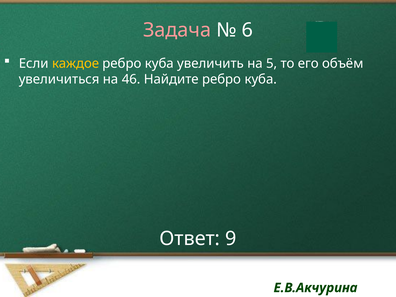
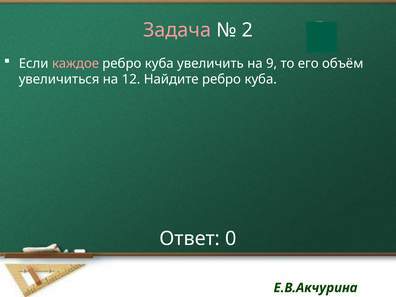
6: 6 -> 2
каждое colour: yellow -> pink
5: 5 -> 9
46: 46 -> 12
9: 9 -> 0
